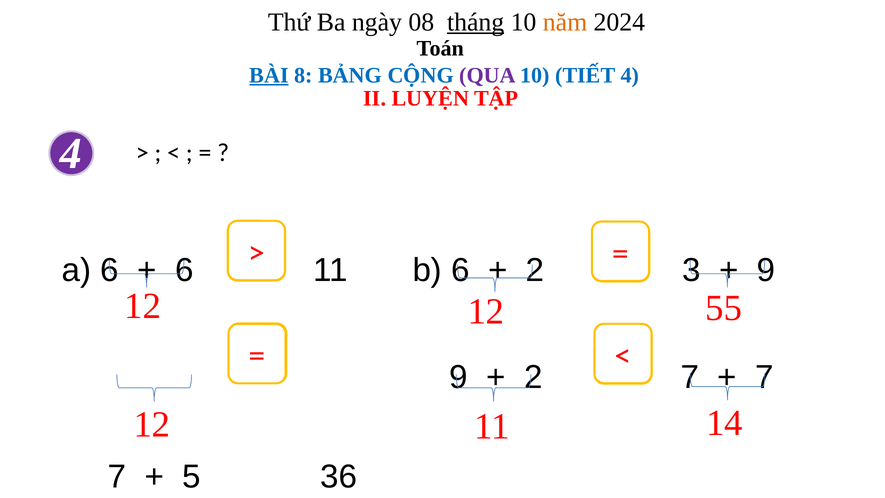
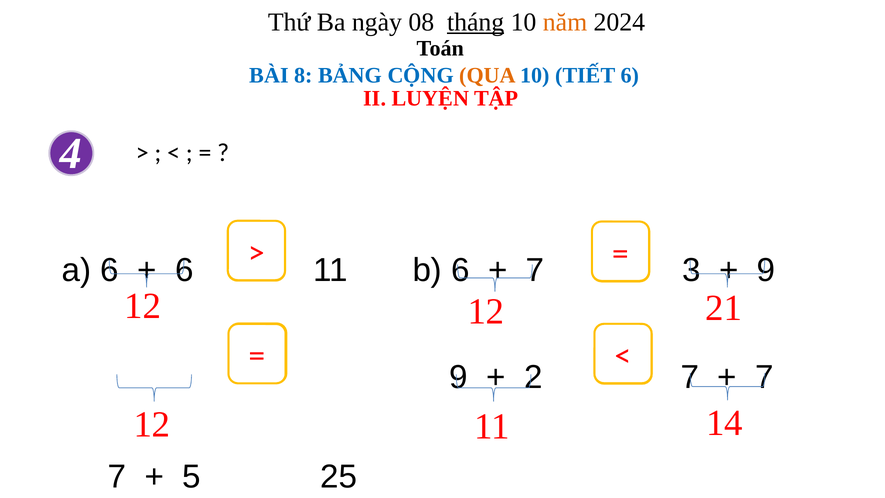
BÀI underline: present -> none
QUA colour: purple -> orange
TIẾT 4: 4 -> 6
2 at (535, 270): 2 -> 7
55: 55 -> 21
36: 36 -> 25
